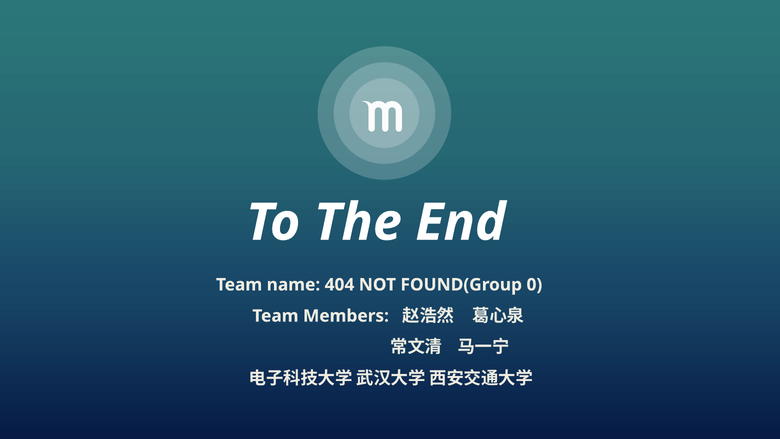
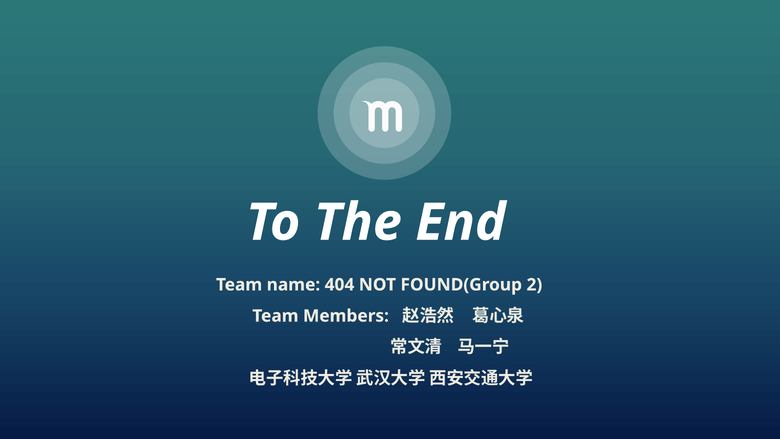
0: 0 -> 2
